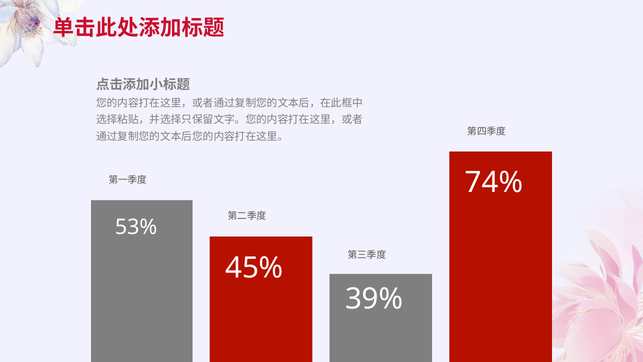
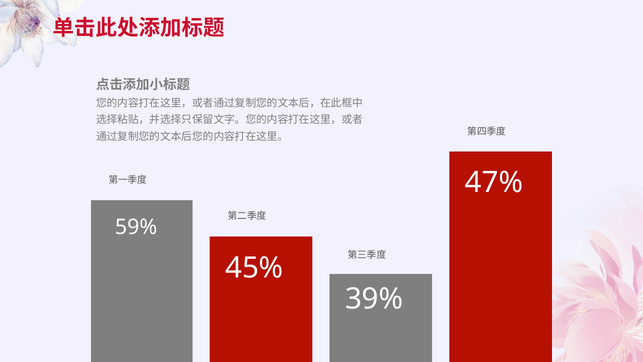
74%: 74% -> 47%
53%: 53% -> 59%
